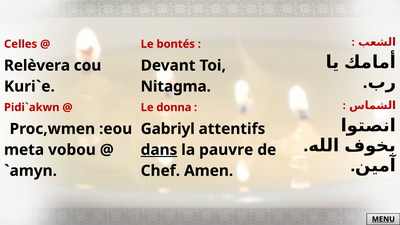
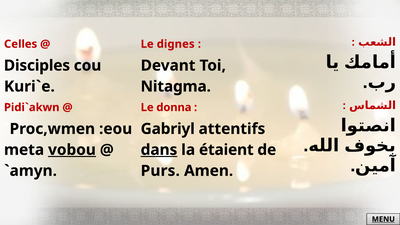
bontés: bontés -> dignes
Relèvera: Relèvera -> Disciples
vobou underline: none -> present
pauvre: pauvre -> étaient
Chef: Chef -> Purs
